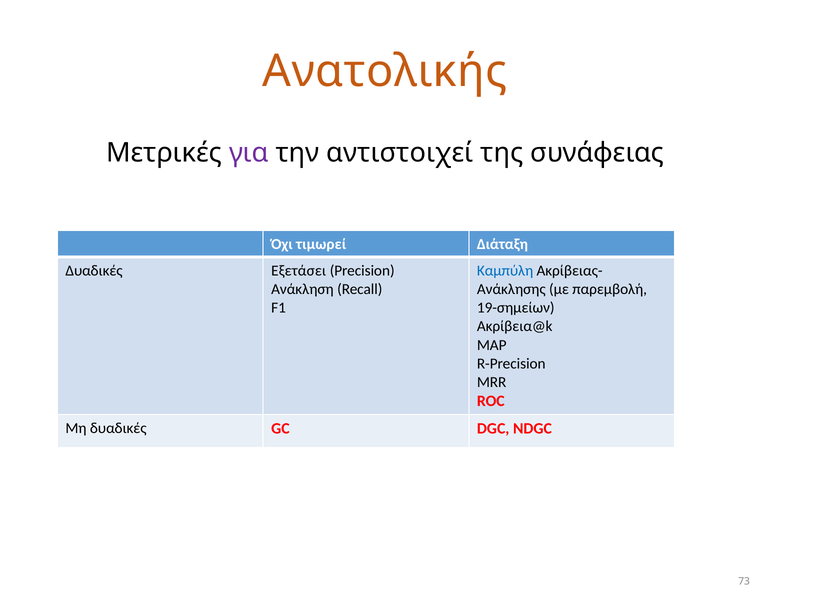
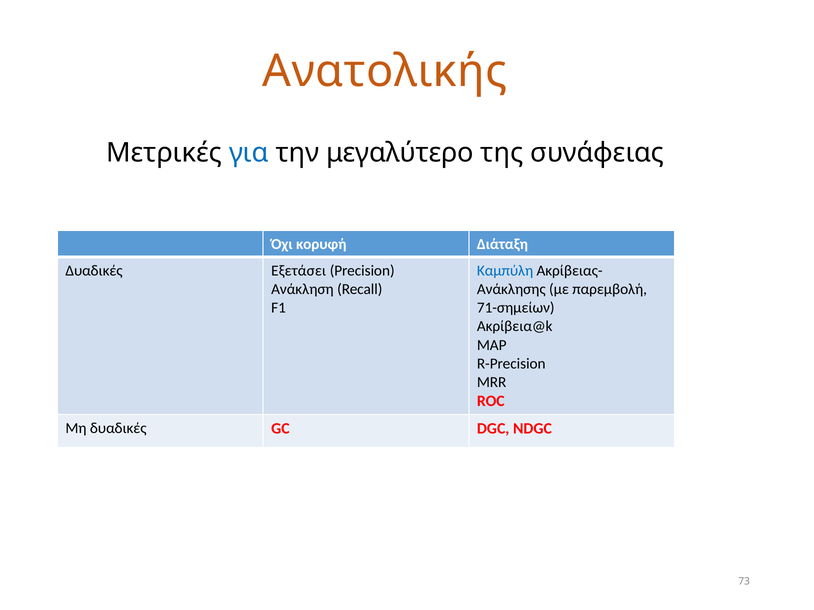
για colour: purple -> blue
αντιστοιχεί: αντιστοιχεί -> μεγαλύτερο
τιμωρεί: τιμωρεί -> κορυφή
19-σημείων: 19-σημείων -> 71-σημείων
